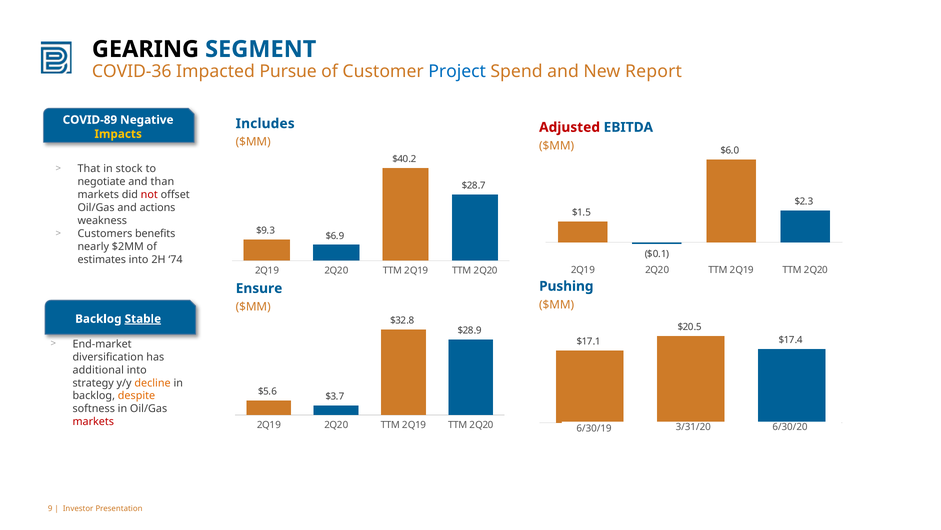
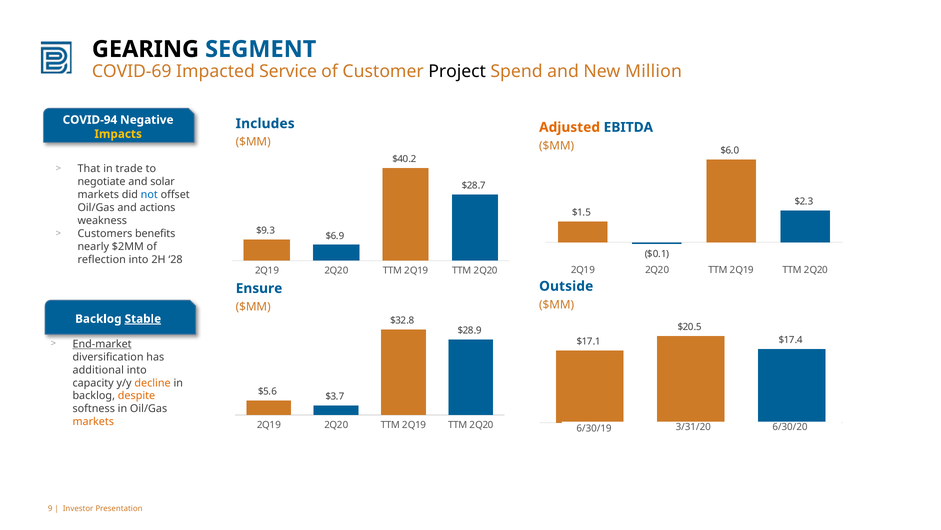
COVID-36: COVID-36 -> COVID-69
Pursue: Pursue -> Service
Project colour: blue -> black
Report: Report -> Million
COVID-89: COVID-89 -> COVID-94
Adjusted colour: red -> orange
stock: stock -> trade
than: than -> solar
not colour: red -> blue
estimates: estimates -> reflection
74: 74 -> 28
Pushing: Pushing -> Outside
End-market underline: none -> present
strategy: strategy -> capacity
markets at (93, 421) colour: red -> orange
